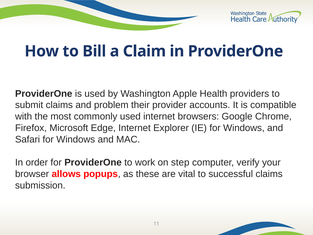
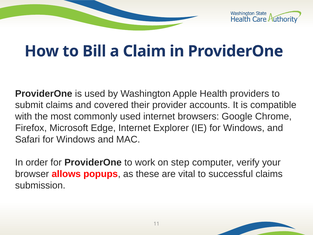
problem: problem -> covered
